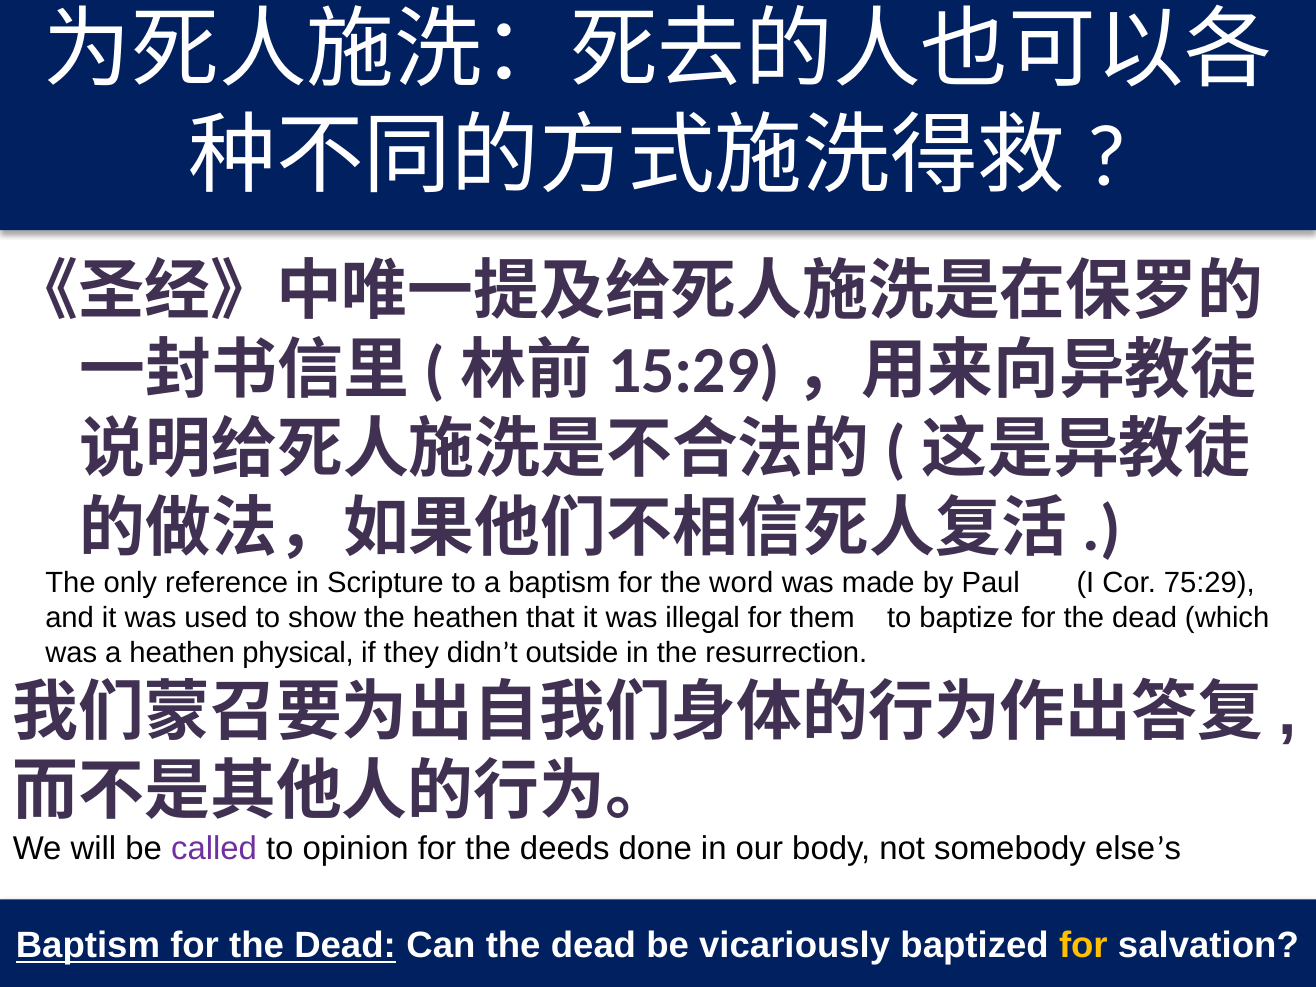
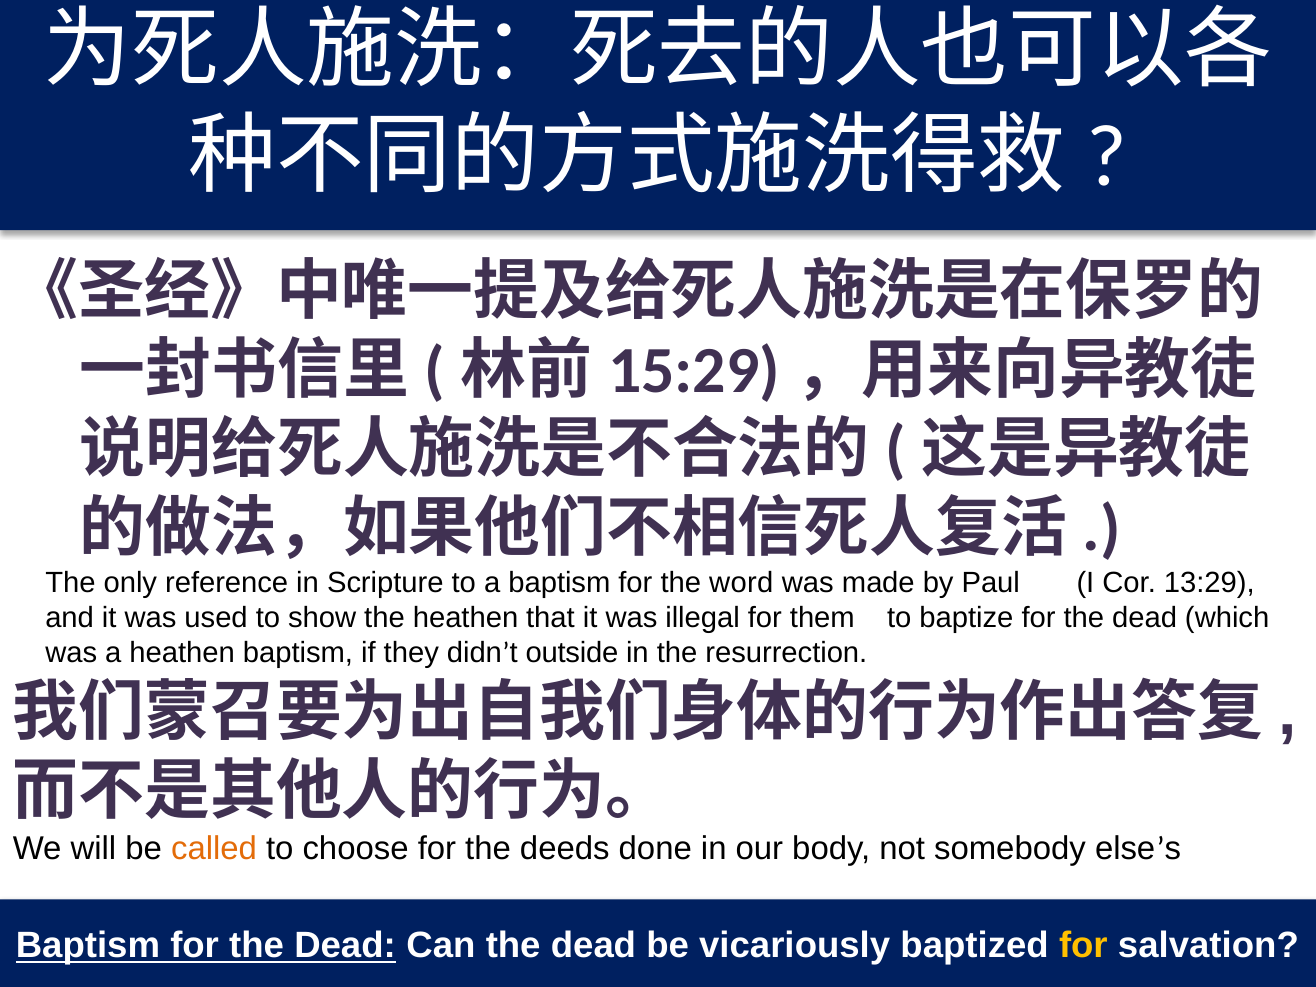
75:29: 75:29 -> 13:29
heathen physical: physical -> baptism
called colour: purple -> orange
opinion: opinion -> choose
